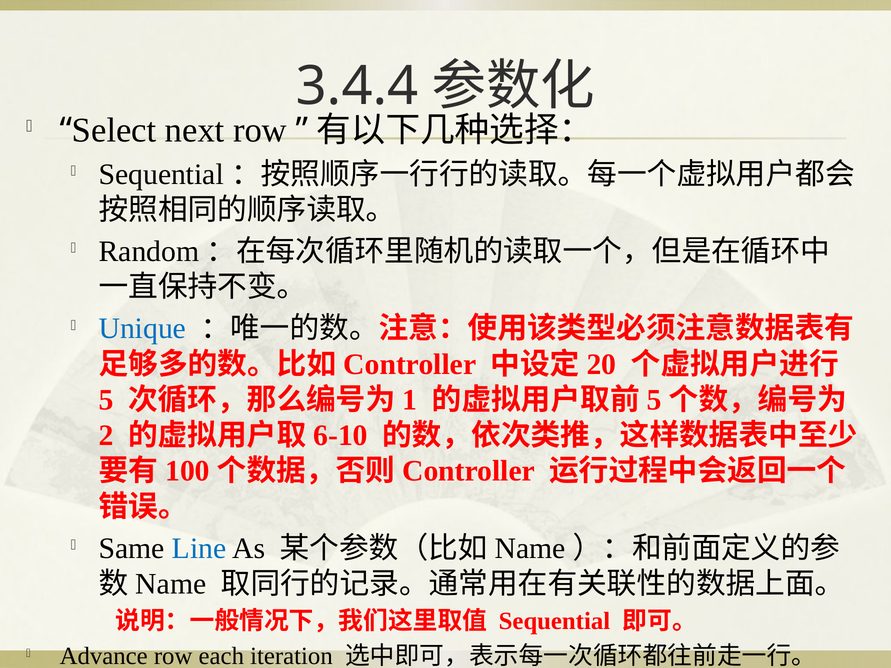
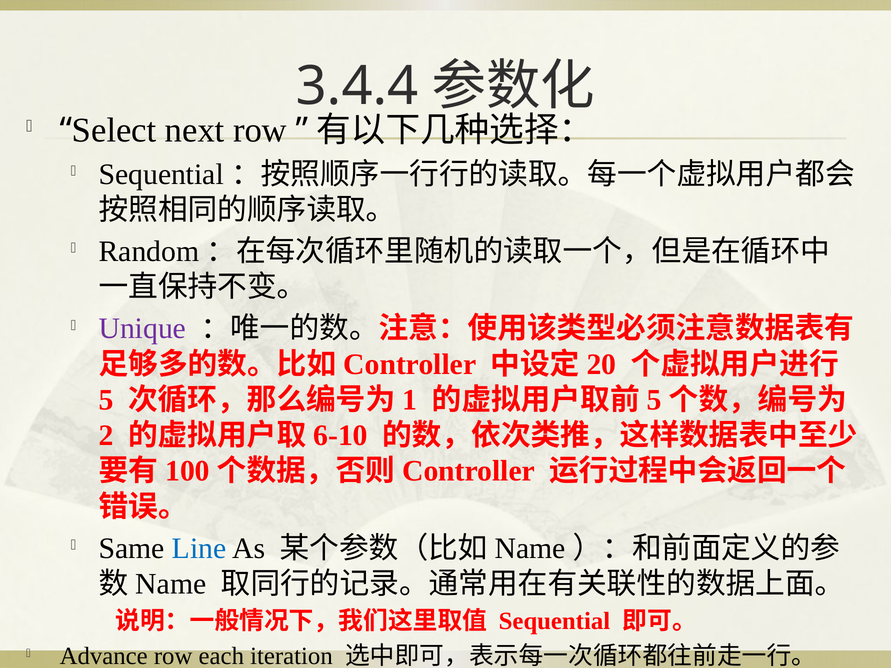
Unique colour: blue -> purple
